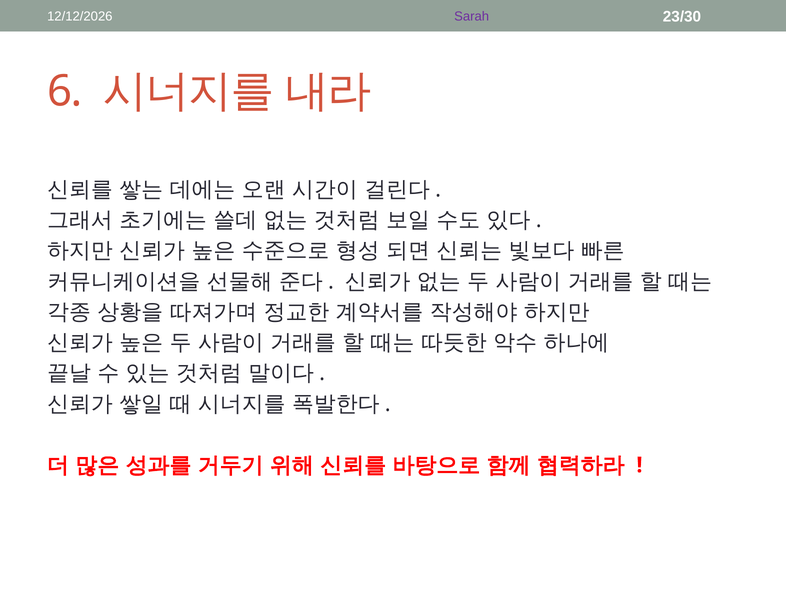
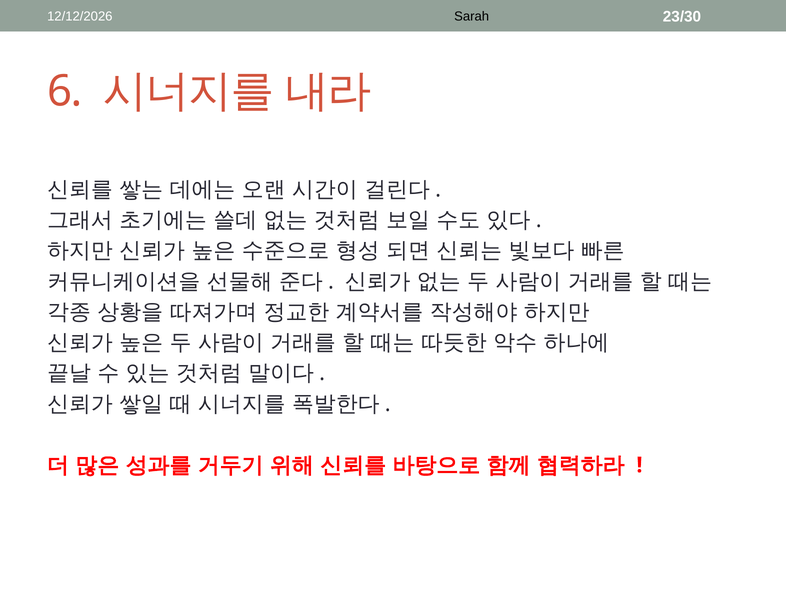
Sarah colour: purple -> black
